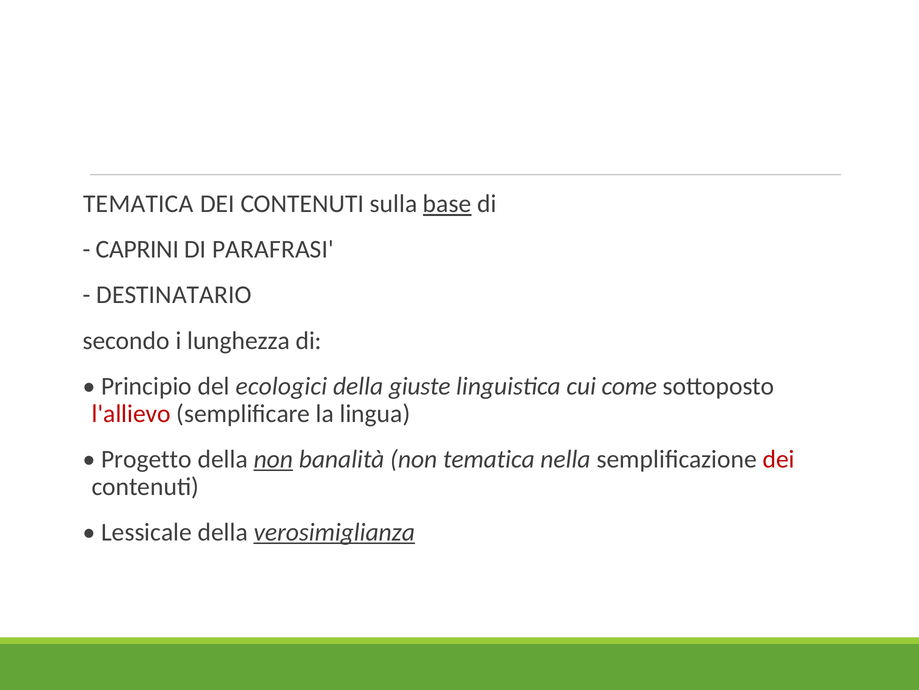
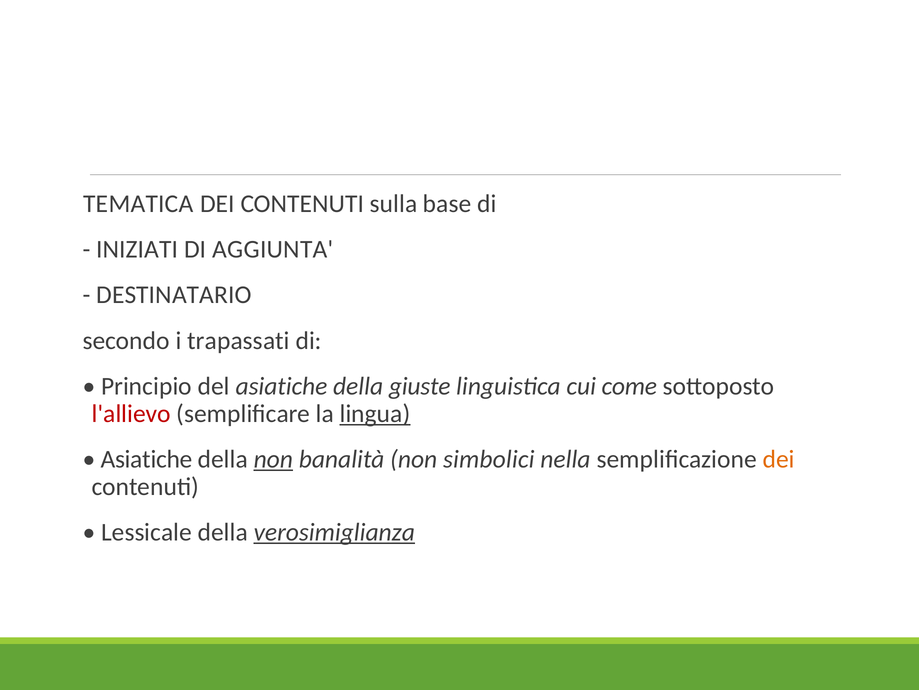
base underline: present -> none
CAPRINI: CAPRINI -> INIZIATI
PARAFRASI: PARAFRASI -> AGGIUNTA
lunghezza: lunghezza -> trapassati
del ecologici: ecologici -> asiatiche
lingua underline: none -> present
Progetto at (146, 459): Progetto -> Asiatiche
non tematica: tematica -> simbolici
dei at (779, 459) colour: red -> orange
